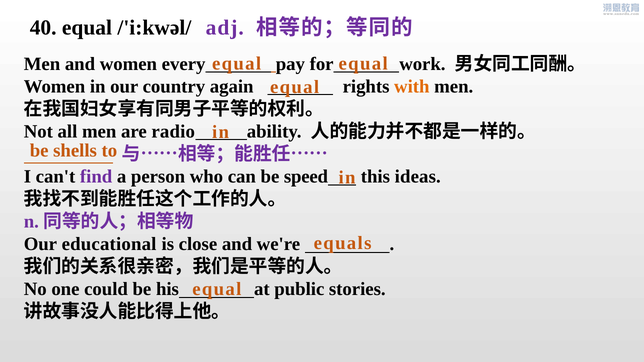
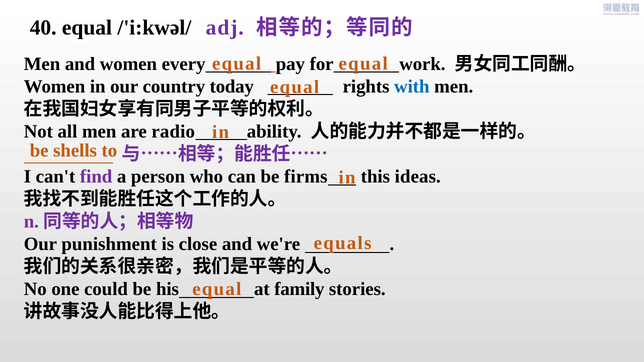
again: again -> today
with colour: orange -> blue
speed: speed -> firms
educational: educational -> punishment
public: public -> family
